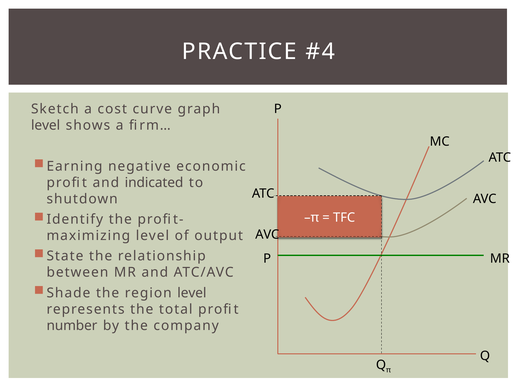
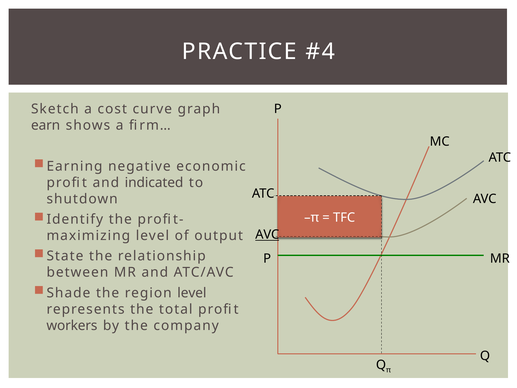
level at (46, 125): level -> earn
AVC at (267, 235) underline: none -> present
number: number -> workers
